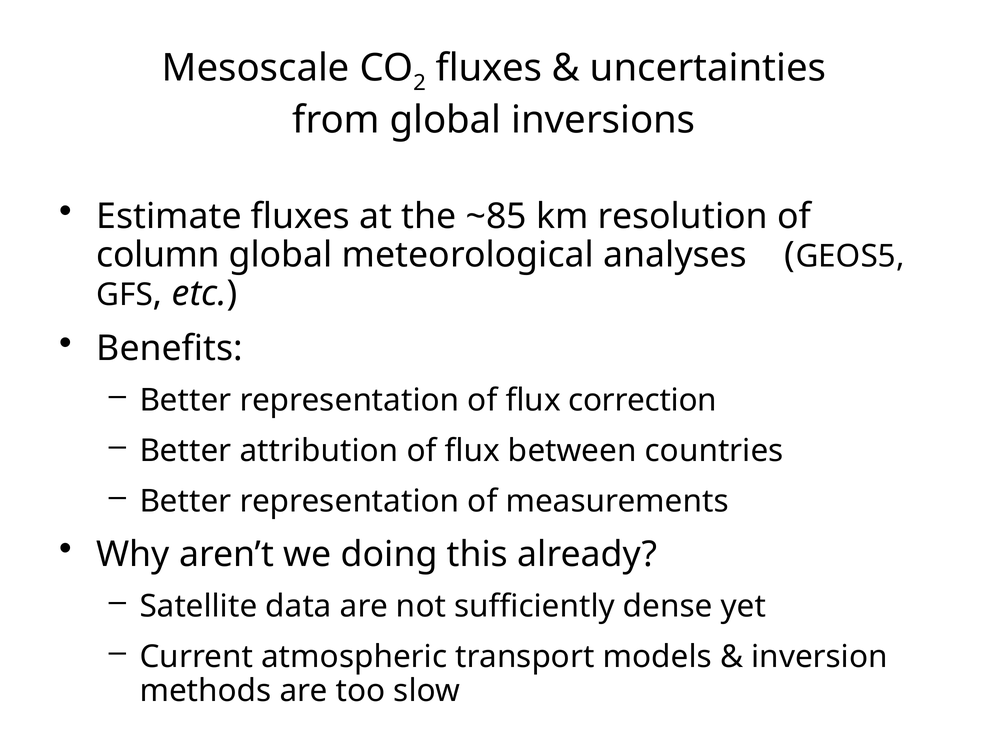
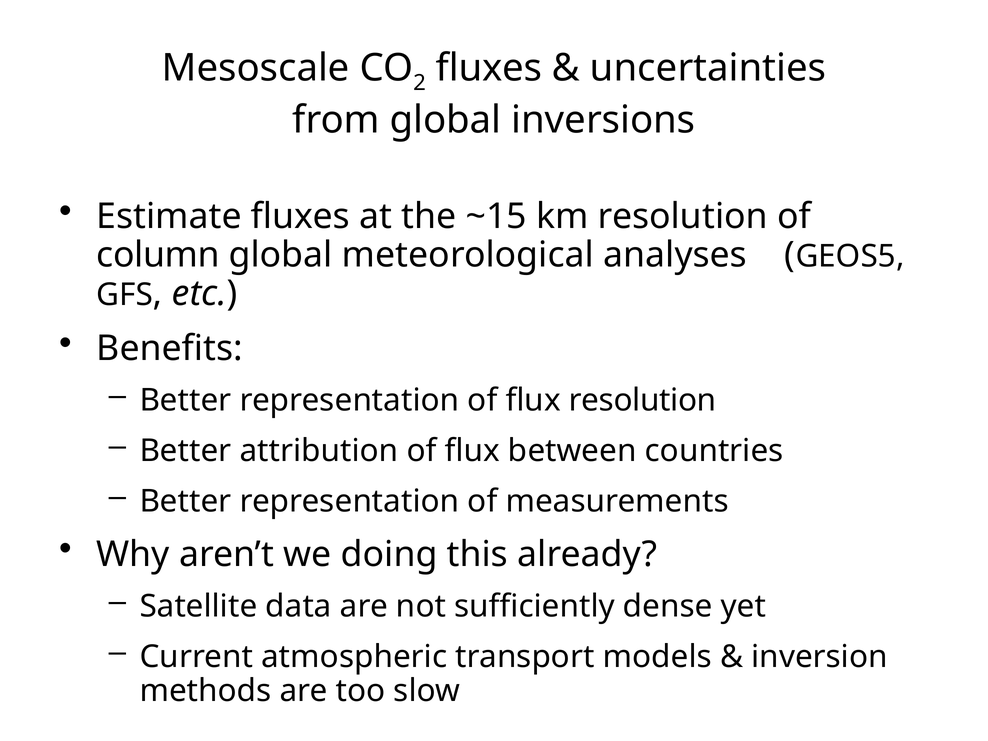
~85: ~85 -> ~15
flux correction: correction -> resolution
